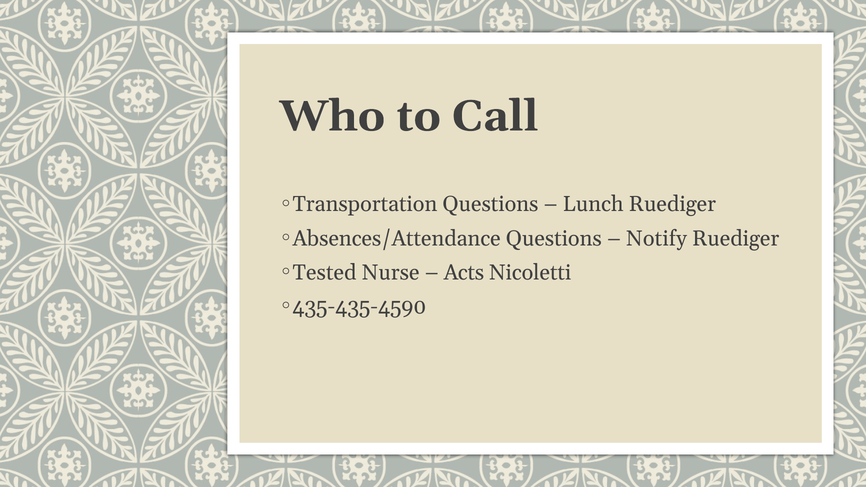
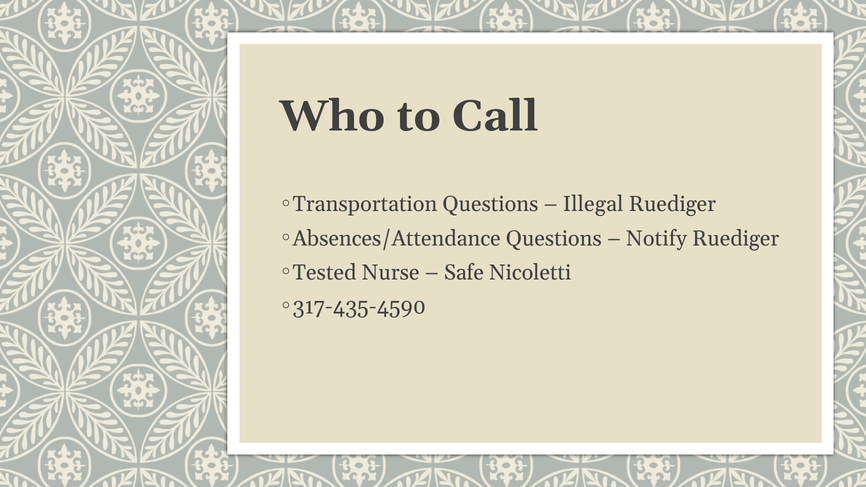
Lunch: Lunch -> Illegal
Acts: Acts -> Safe
435-435-4590: 435-435-4590 -> 317-435-4590
